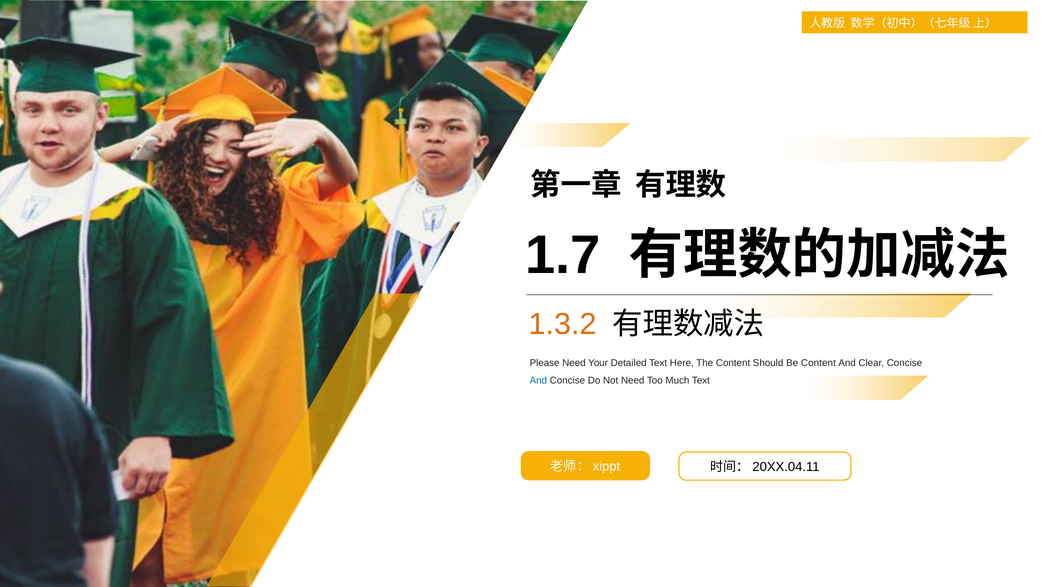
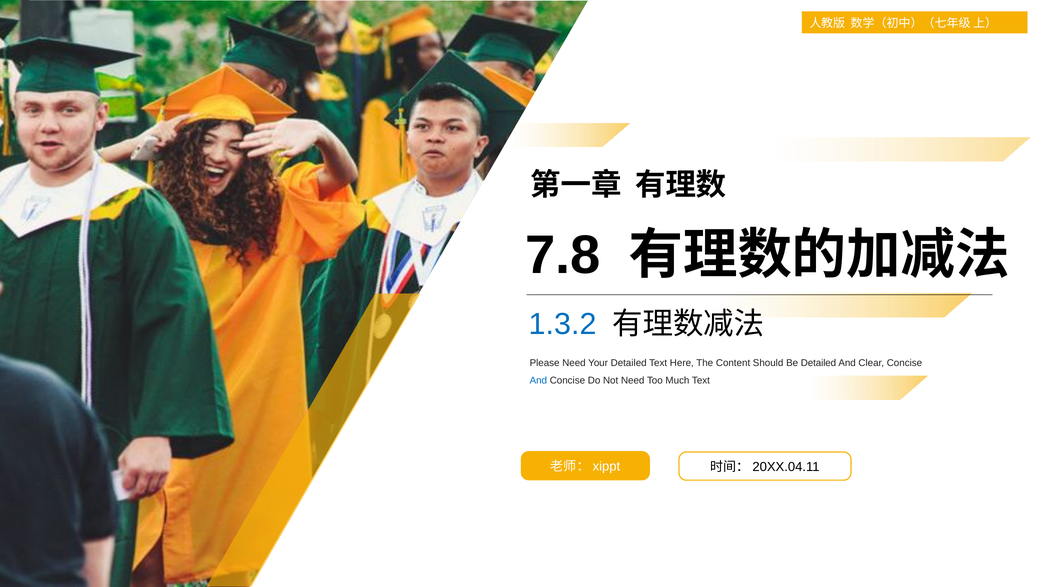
1.7: 1.7 -> 7.8
1.3.2 colour: orange -> blue
Be Content: Content -> Detailed
